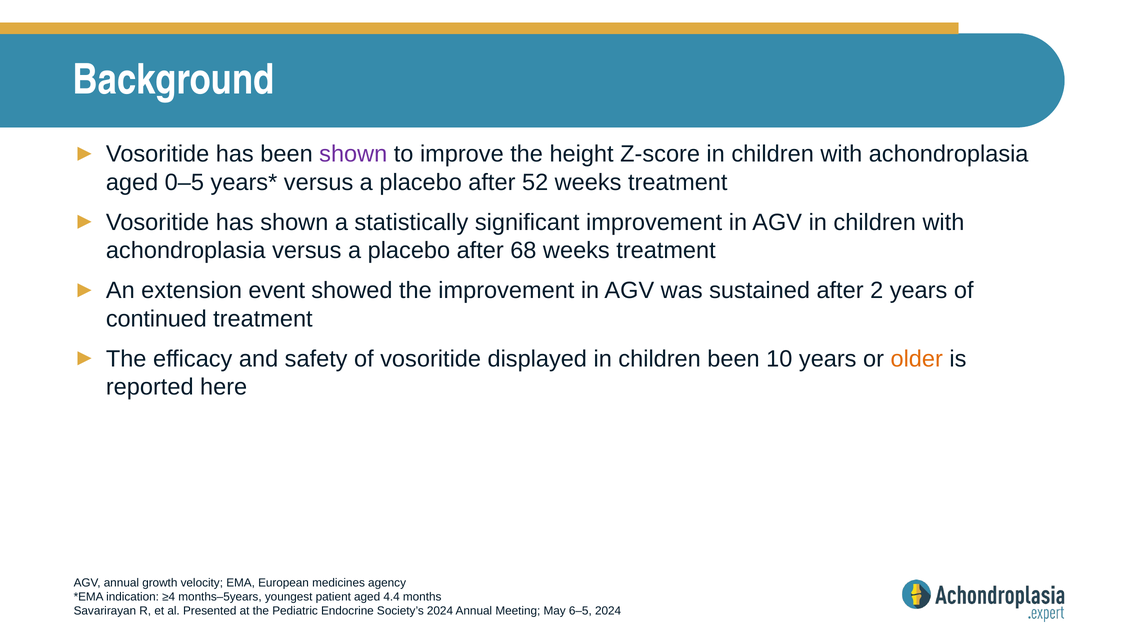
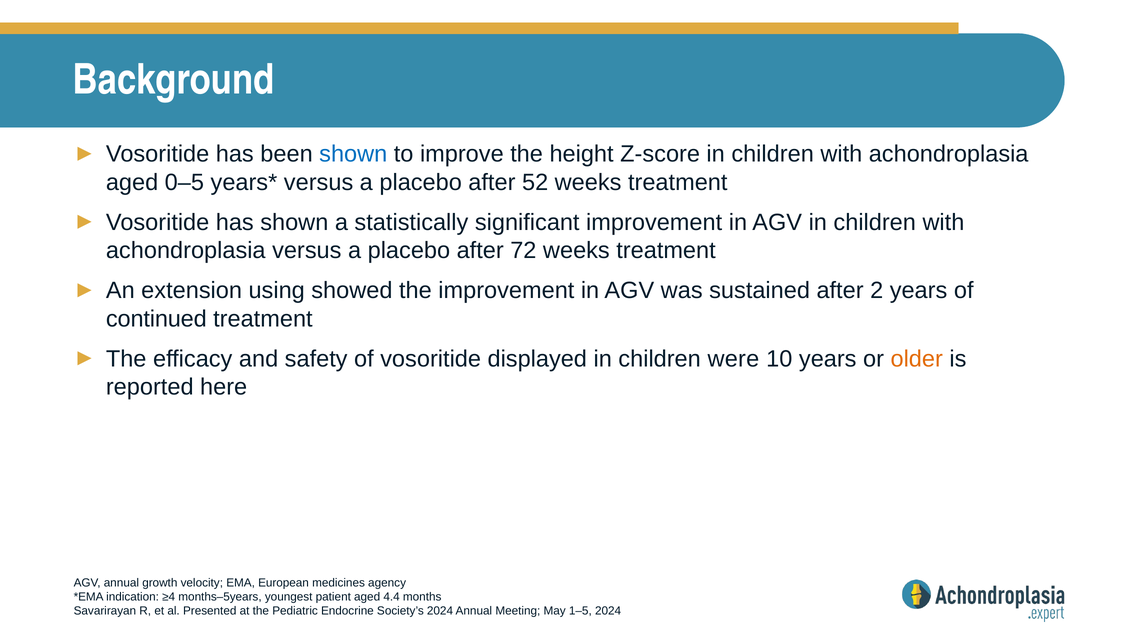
shown at (353, 154) colour: purple -> blue
68: 68 -> 72
event: event -> using
children been: been -> were
6–5: 6–5 -> 1–5
